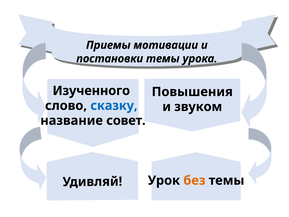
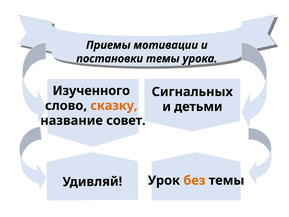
Повышения: Повышения -> Сигнальных
сказку colour: blue -> orange
звуком: звуком -> детьми
